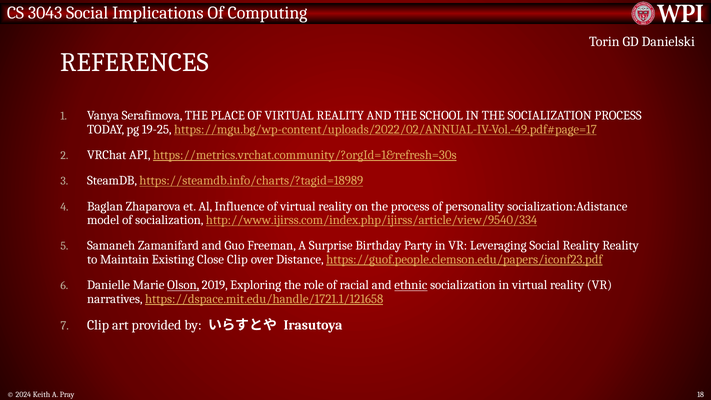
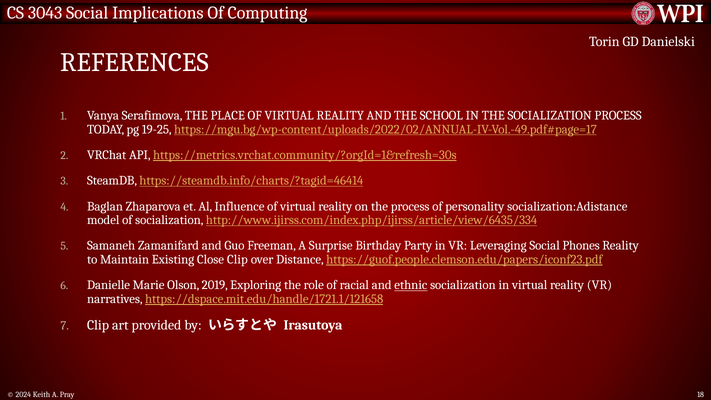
https://steamdb.info/charts/?tagid=18989: https://steamdb.info/charts/?tagid=18989 -> https://steamdb.info/charts/?tagid=46414
http://www.ijirss.com/index.php/ijirss/article/view/9540/334: http://www.ijirss.com/index.php/ijirss/article/view/9540/334 -> http://www.ijirss.com/index.php/ijirss/article/view/6435/334
Social Reality: Reality -> Phones
Olson underline: present -> none
